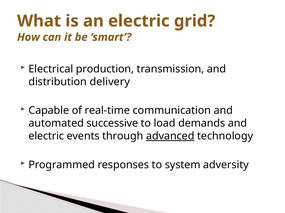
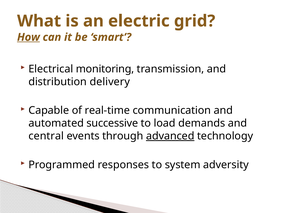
How underline: none -> present
production: production -> monitoring
electric at (46, 137): electric -> central
